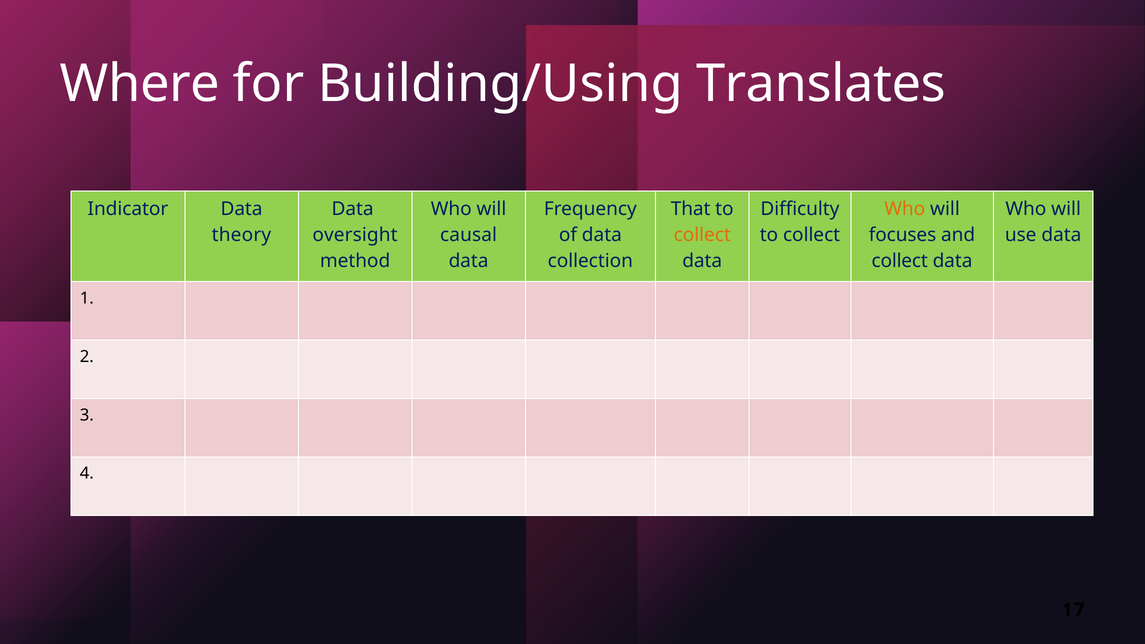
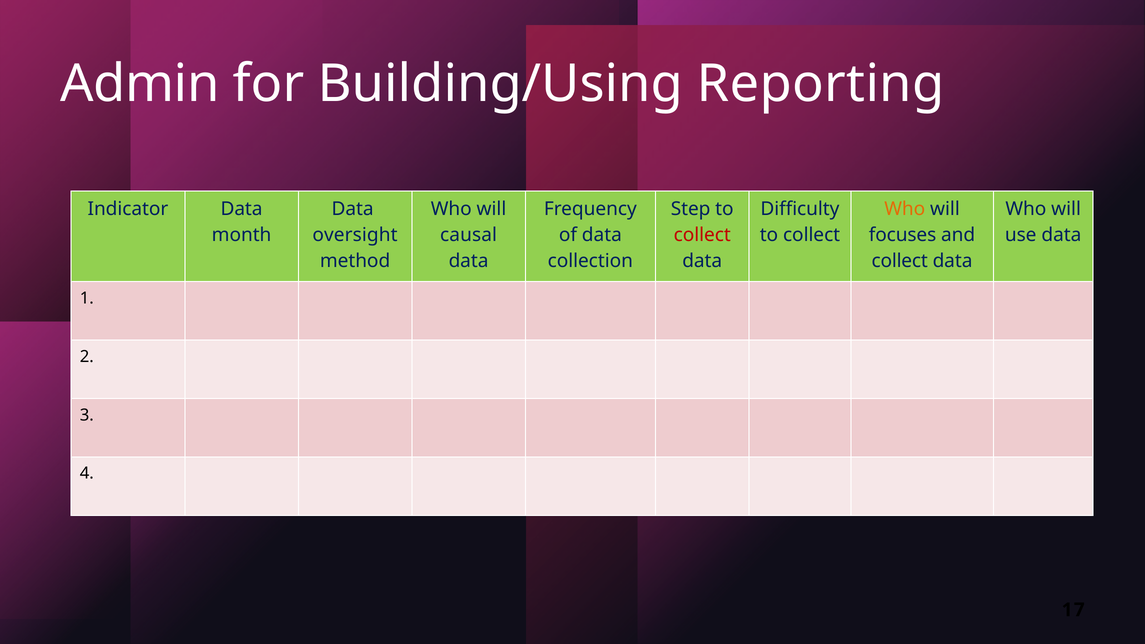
Where: Where -> Admin
Translates: Translates -> Reporting
That: That -> Step
theory: theory -> month
collect at (702, 235) colour: orange -> red
